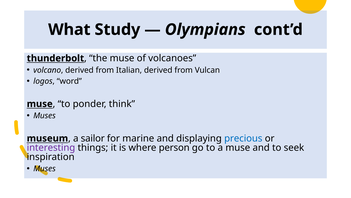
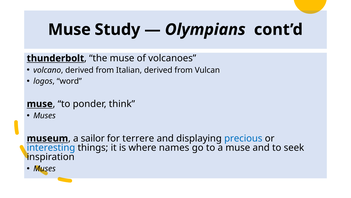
What at (69, 29): What -> Muse
marine: marine -> terrere
interesting colour: purple -> blue
person: person -> names
